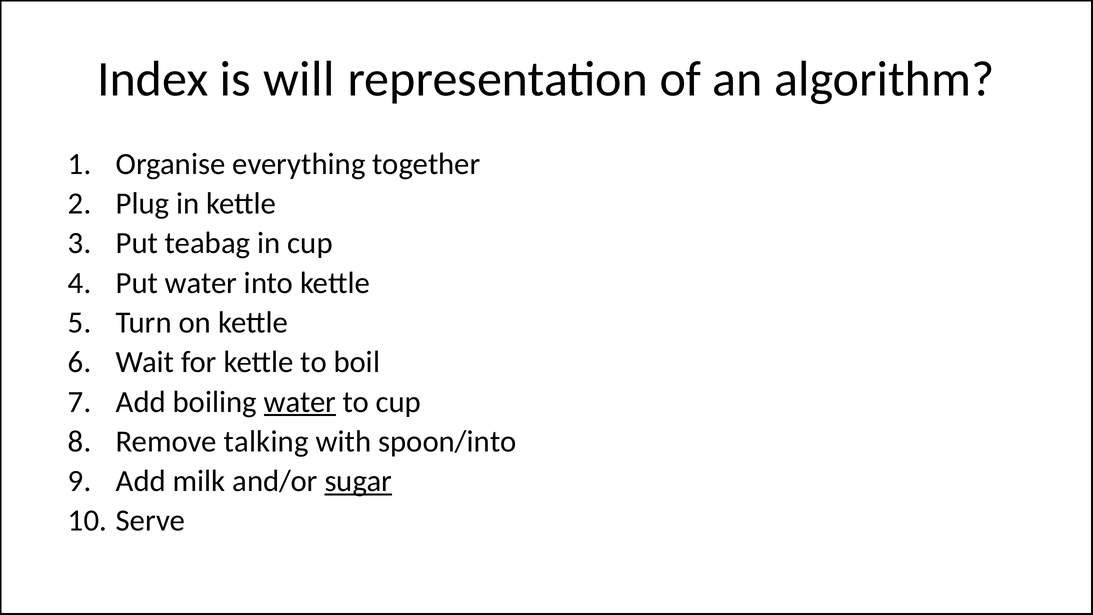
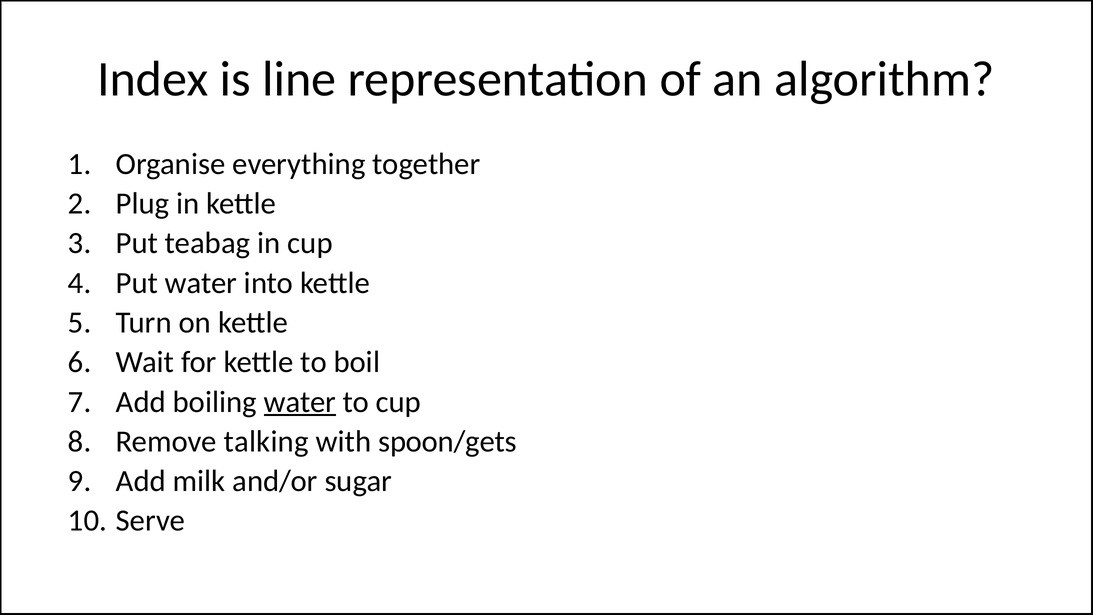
will: will -> line
spoon/into: spoon/into -> spoon/gets
sugar underline: present -> none
